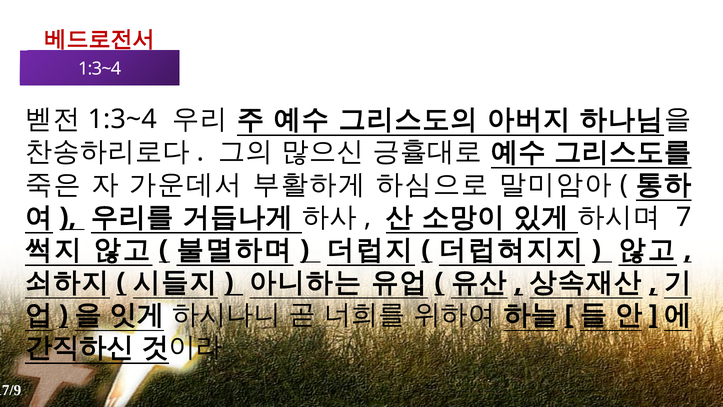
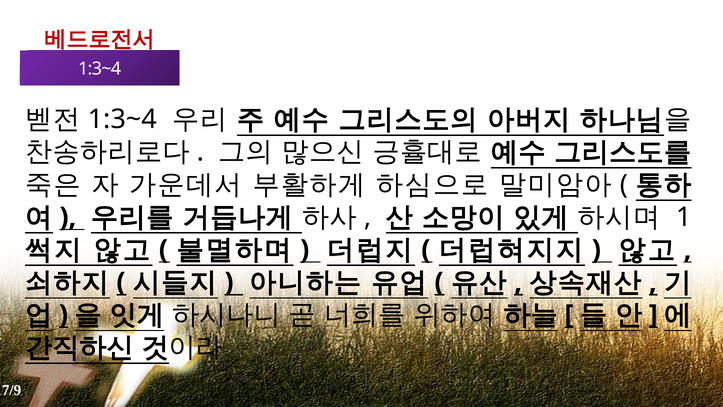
7: 7 -> 1
